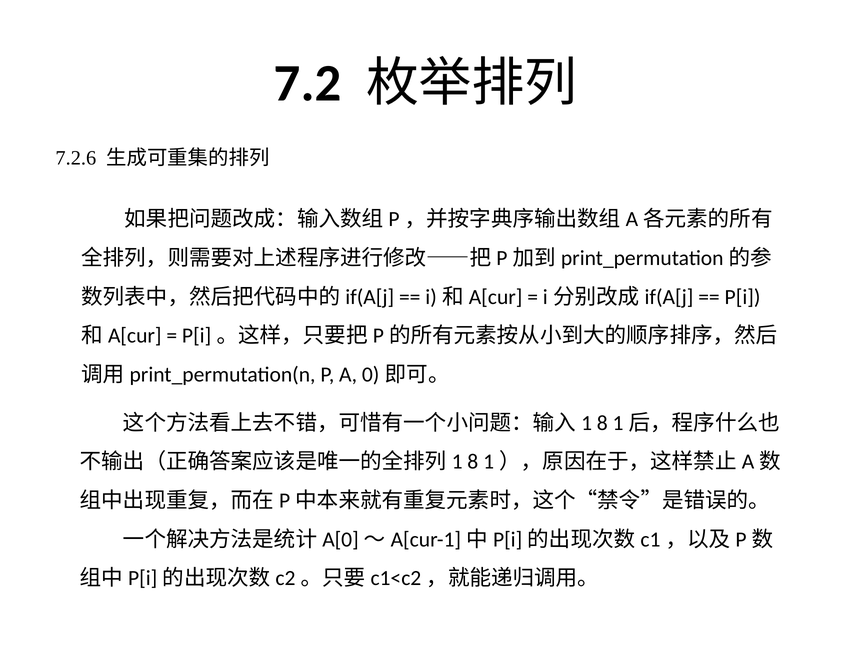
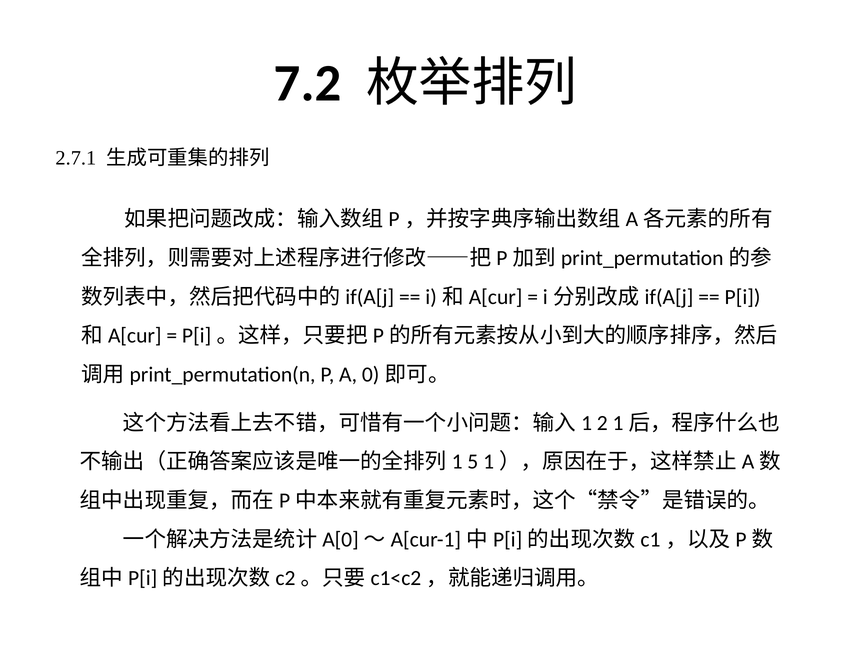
7.2.6: 7.2.6 -> 2.7.1
8 at (602, 423): 8 -> 2
8 at (473, 462): 8 -> 5
